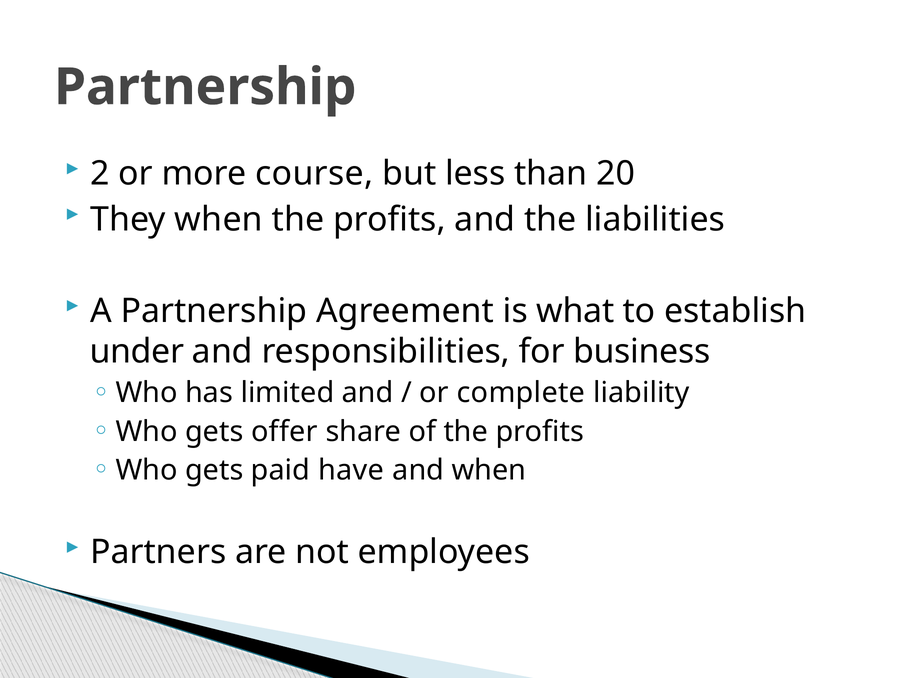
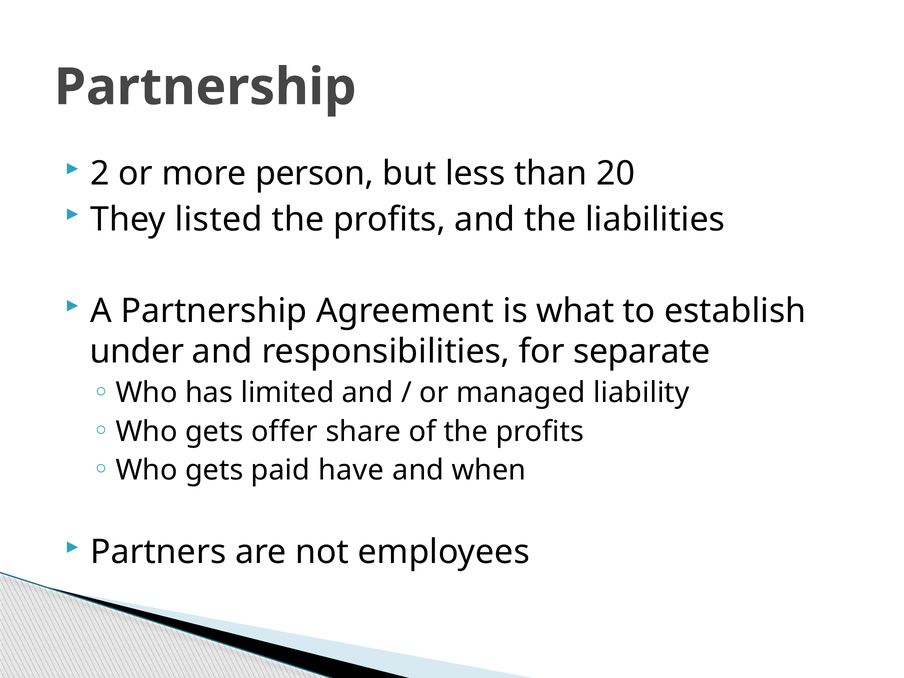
course: course -> person
They when: when -> listed
business: business -> separate
complete: complete -> managed
